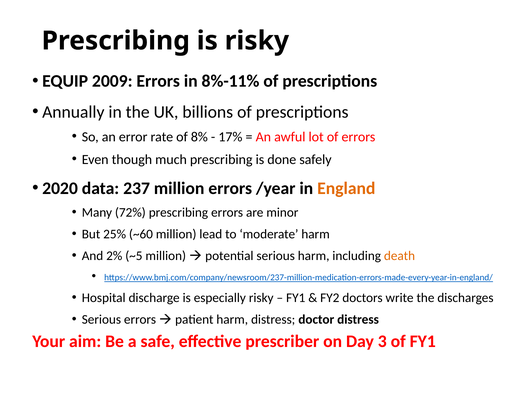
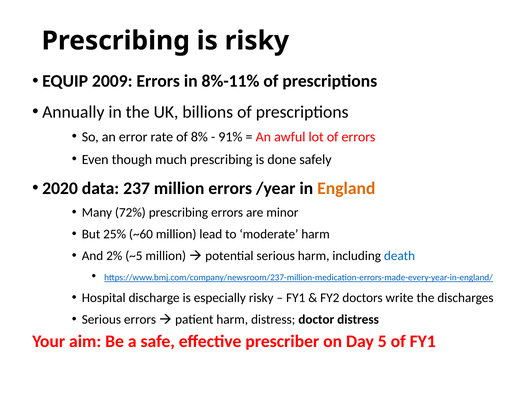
17%: 17% -> 91%
death colour: orange -> blue
3: 3 -> 5
